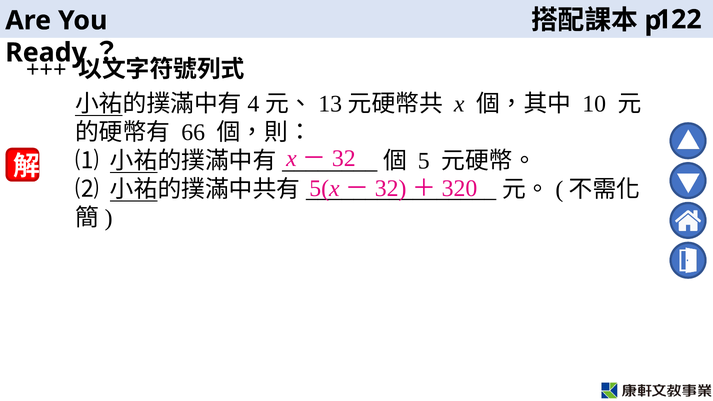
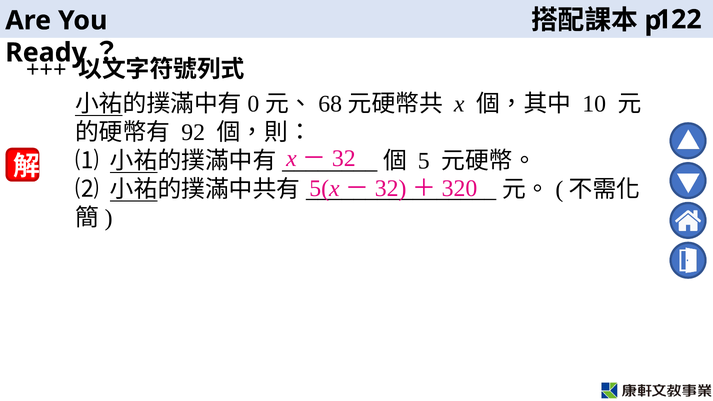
4: 4 -> 0
13: 13 -> 68
66: 66 -> 92
